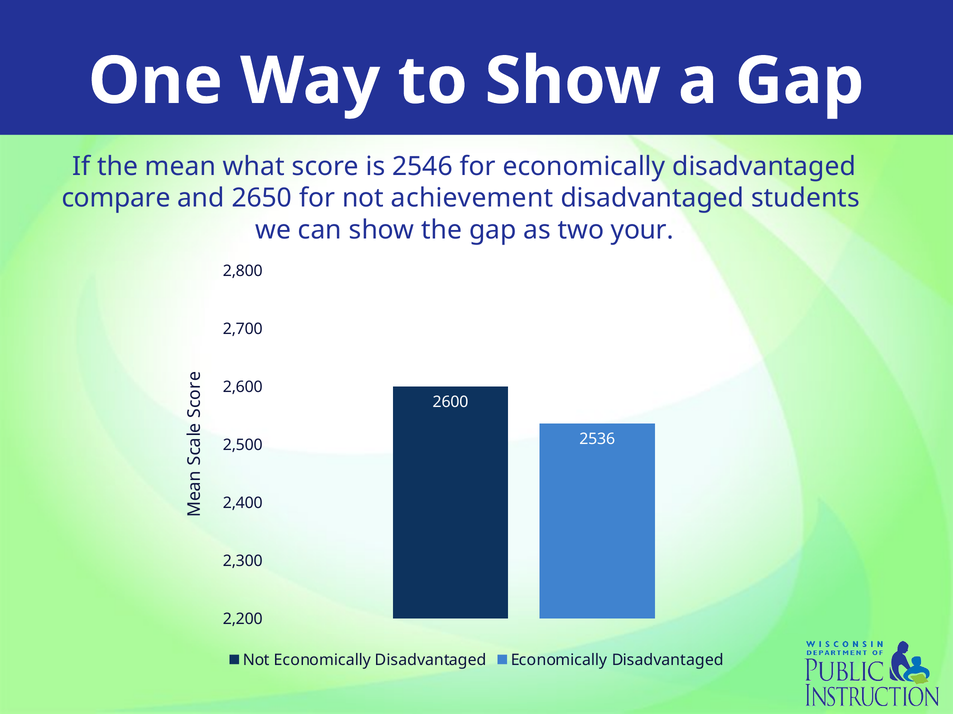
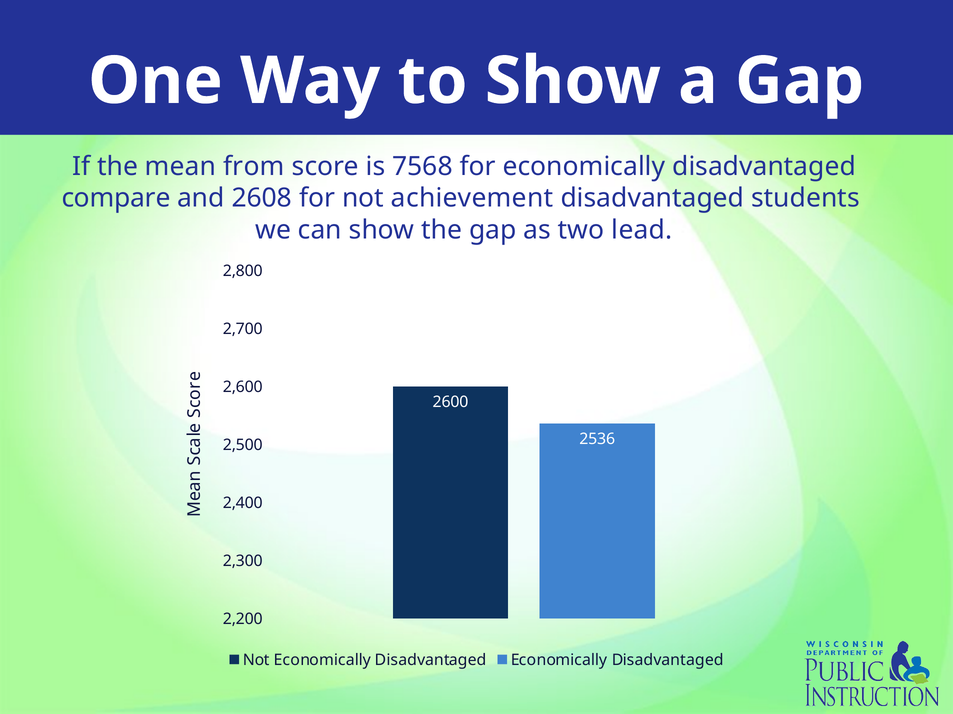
what: what -> from
2546: 2546 -> 7568
2650: 2650 -> 2608
your: your -> lead
